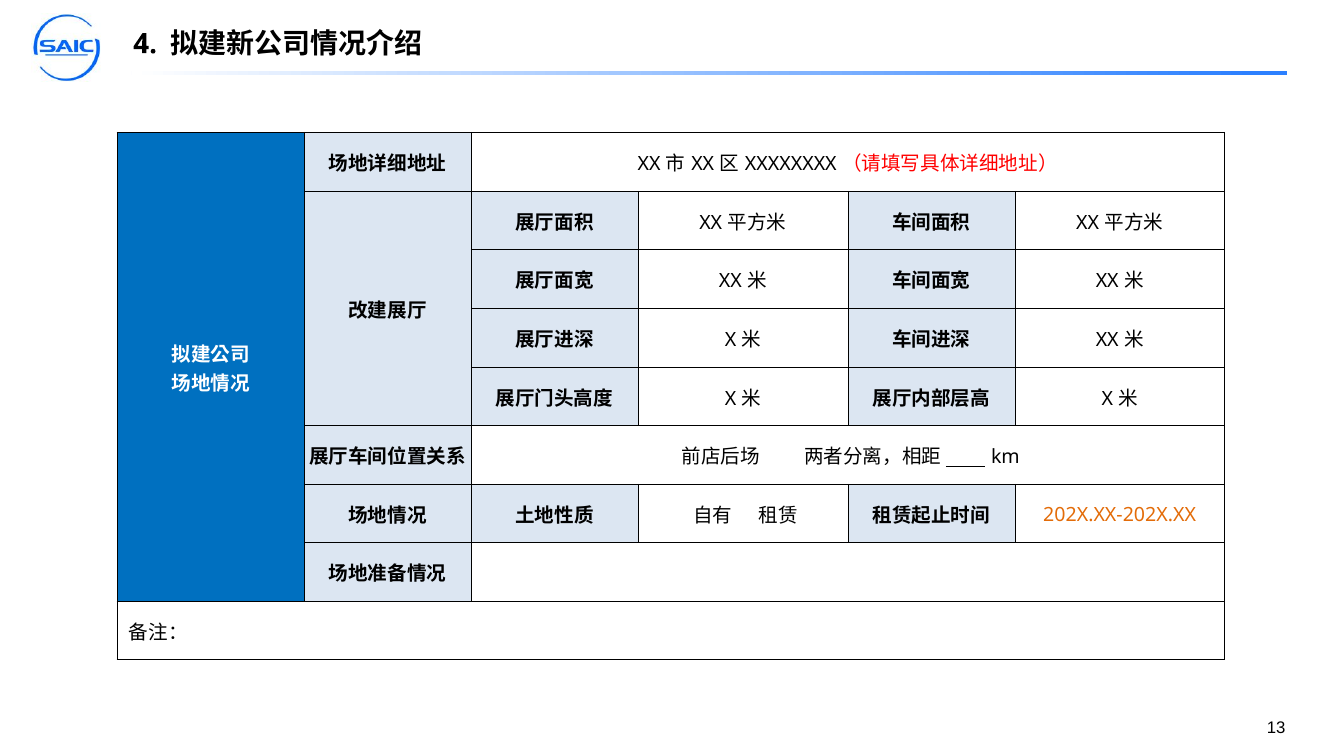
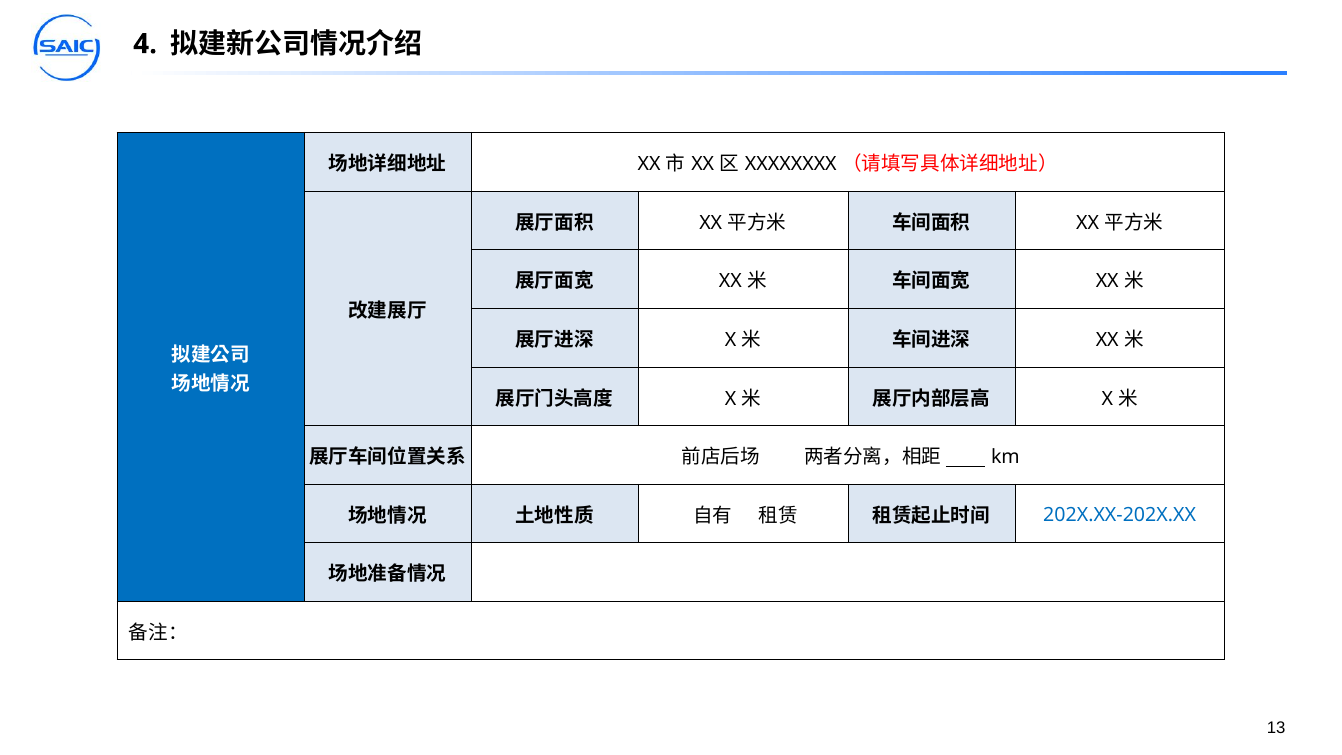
202X.XX-202X.XX colour: orange -> blue
